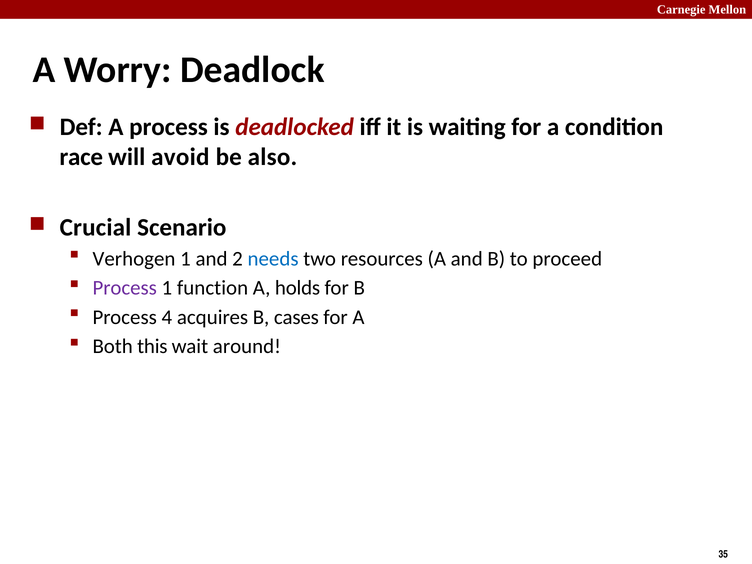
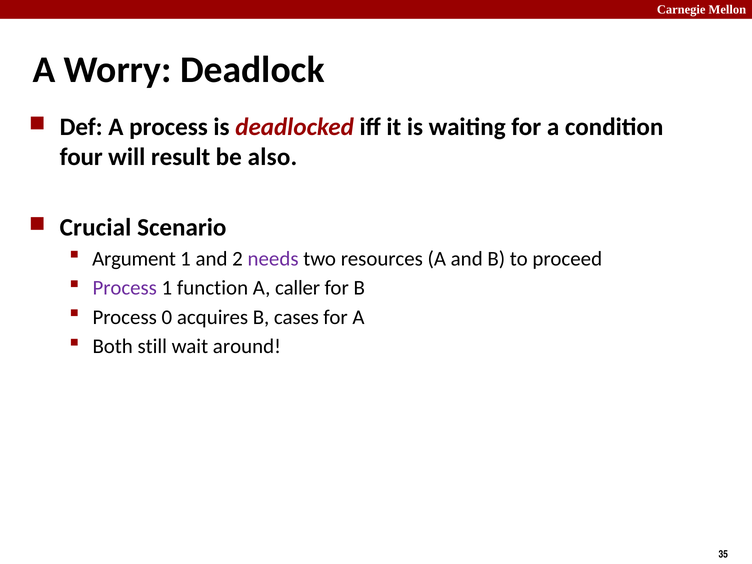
race: race -> four
avoid: avoid -> result
Verhogen: Verhogen -> Argument
needs colour: blue -> purple
holds: holds -> caller
4: 4 -> 0
this: this -> still
